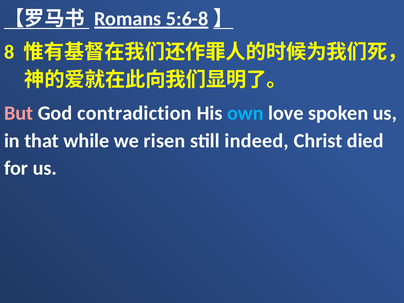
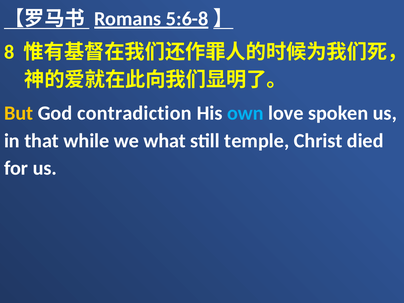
But colour: pink -> yellow
risen: risen -> what
indeed: indeed -> temple
